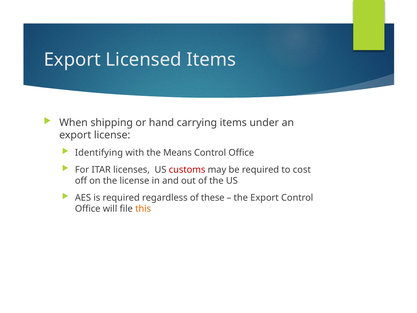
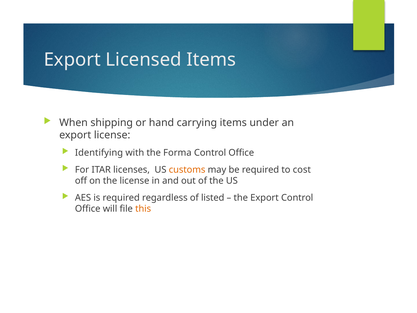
Means: Means -> Forma
customs colour: red -> orange
these: these -> listed
